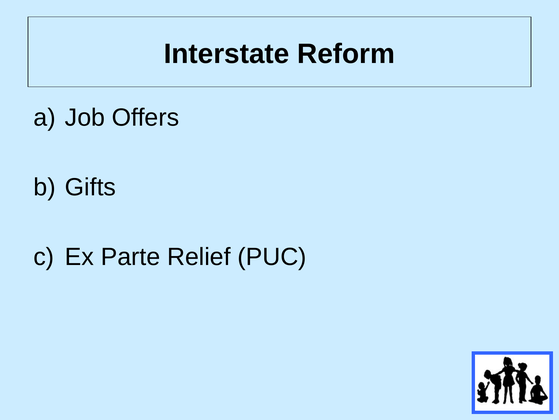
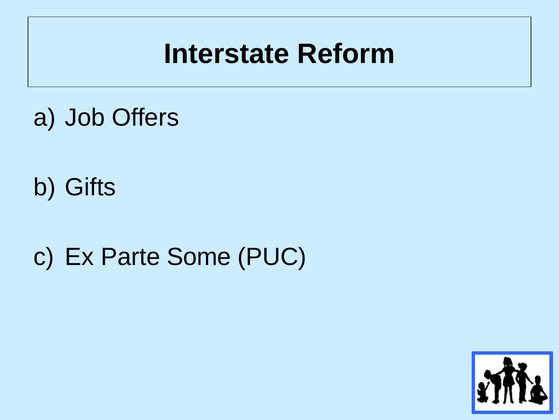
Relief: Relief -> Some
